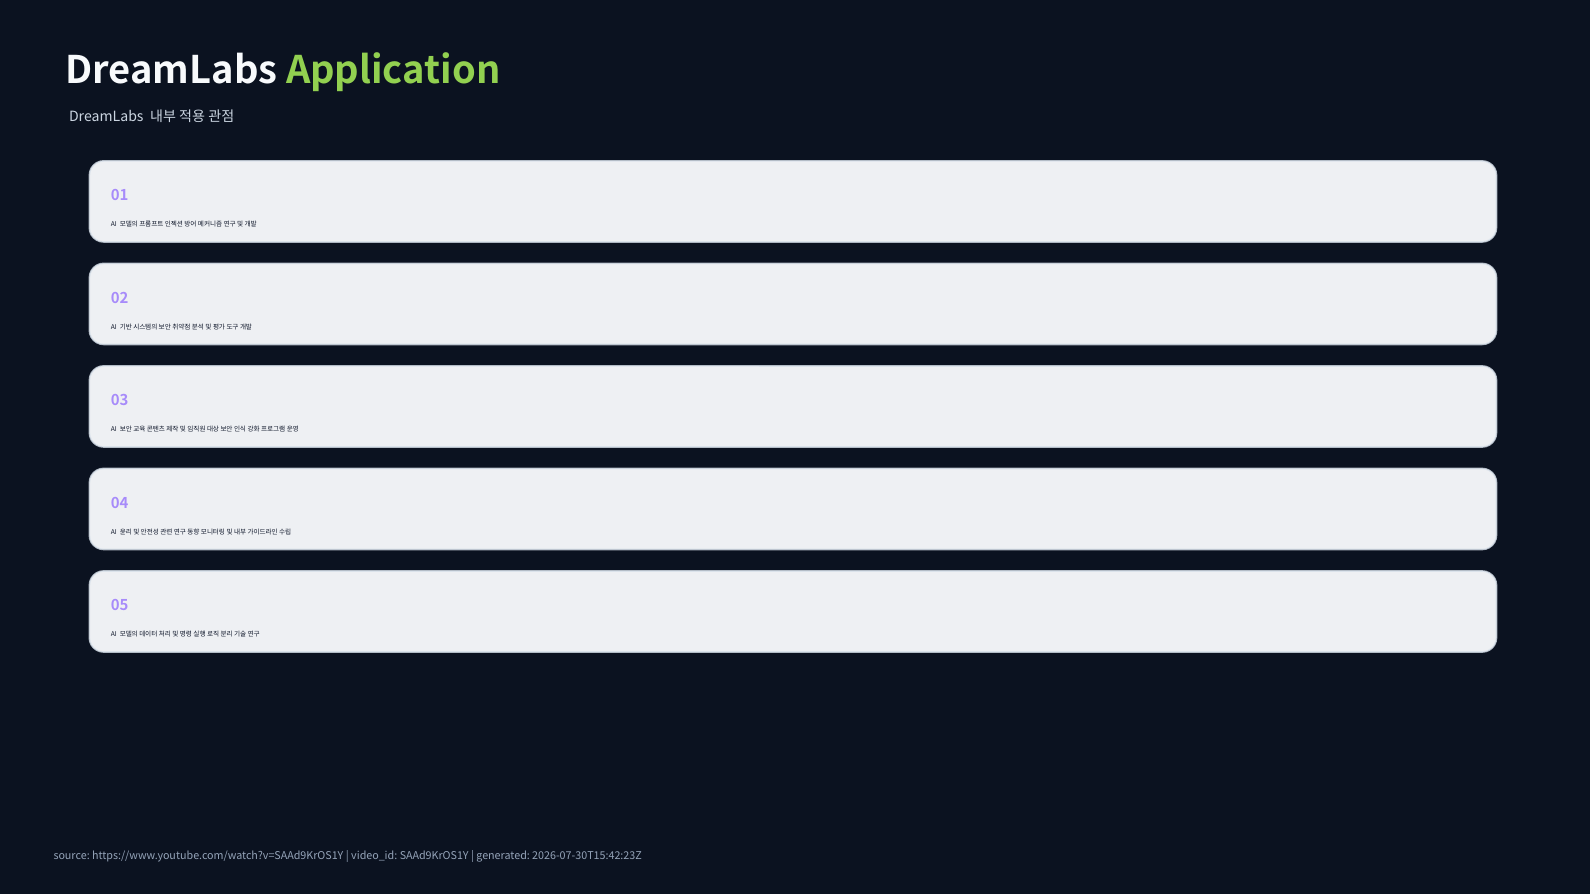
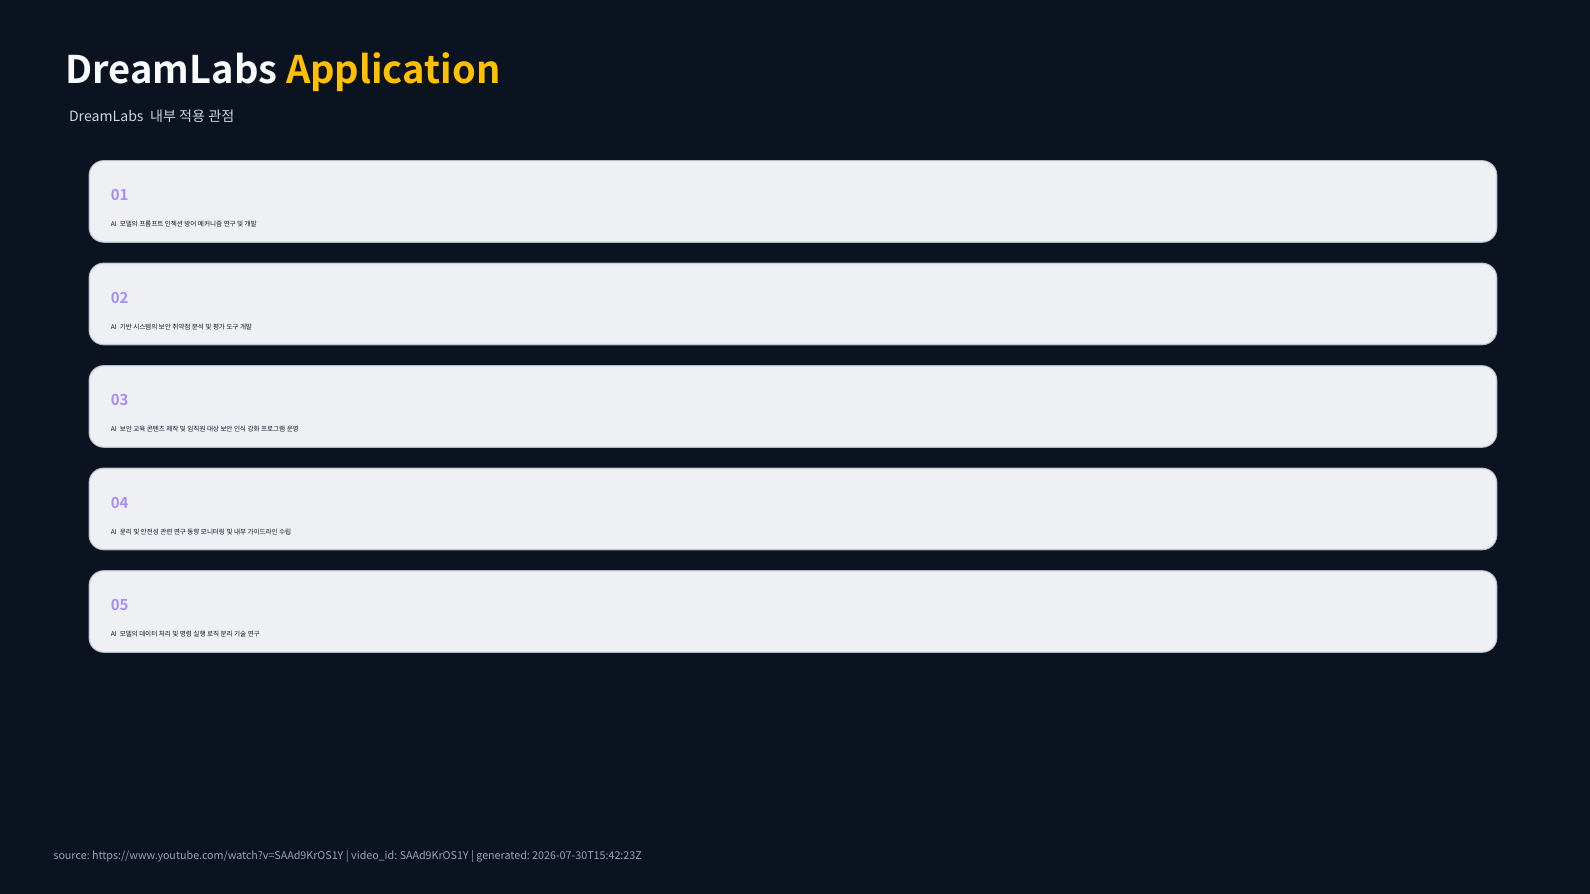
Application colour: light green -> yellow
